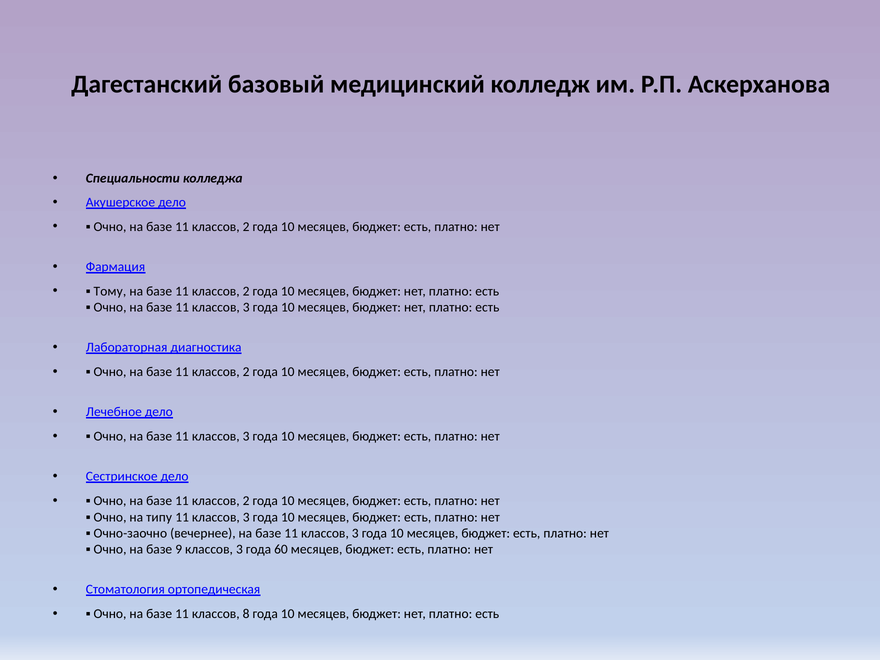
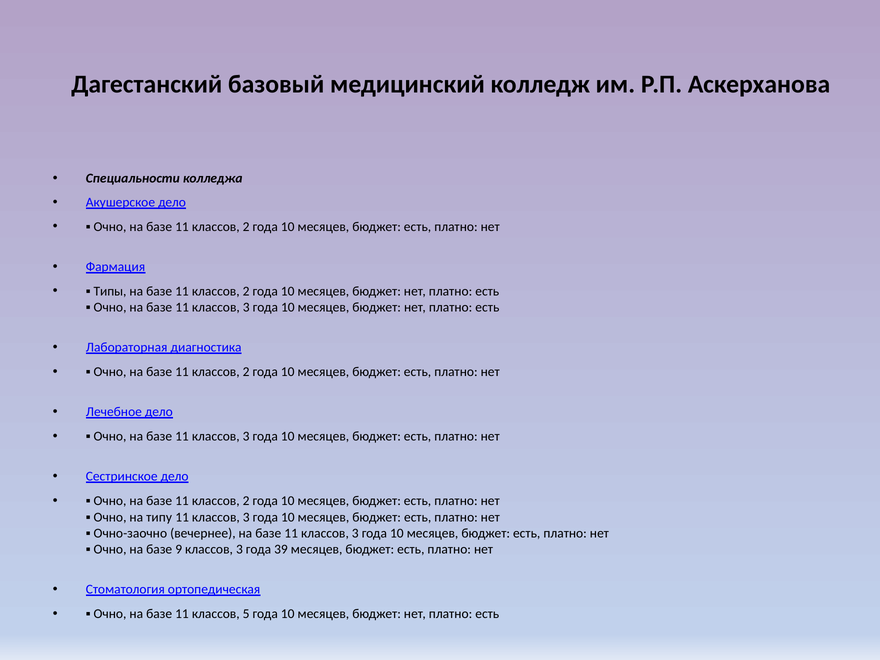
Тому: Тому -> Типы
60: 60 -> 39
8: 8 -> 5
